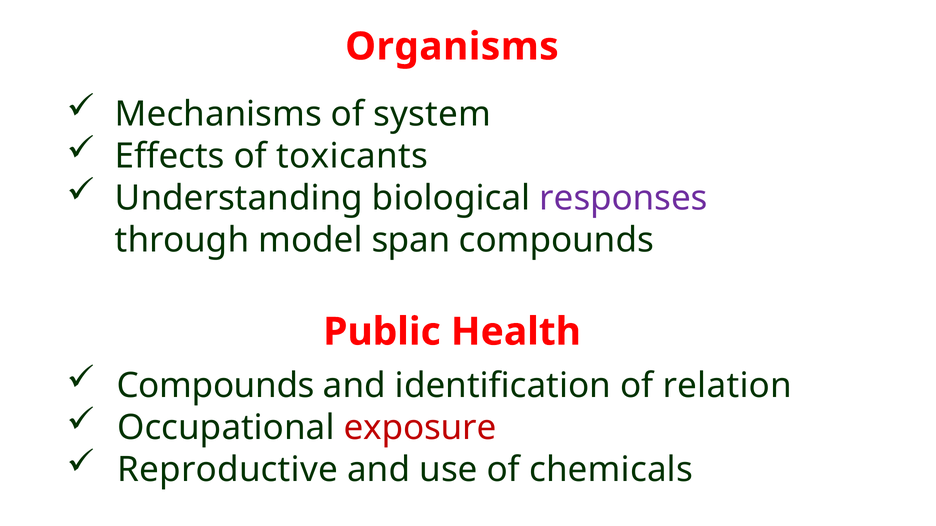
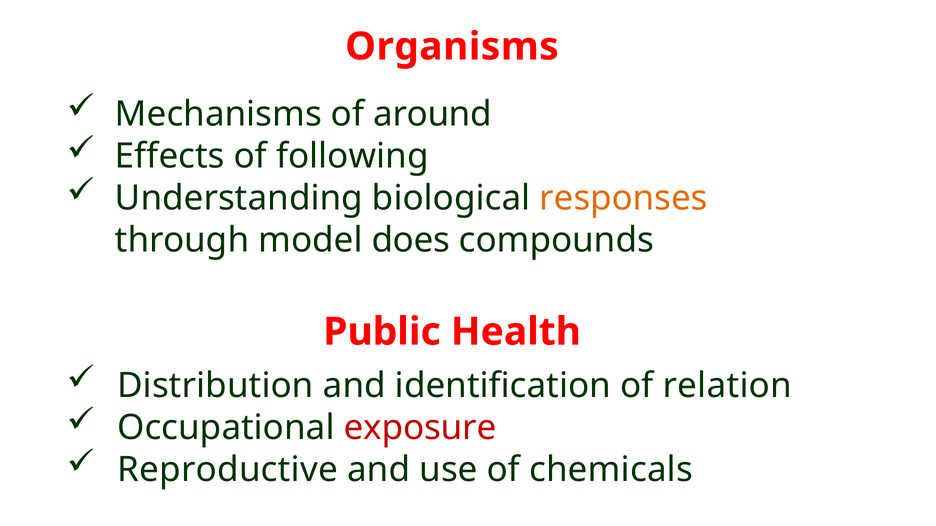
system: system -> around
toxicants: toxicants -> following
responses colour: purple -> orange
span: span -> does
Compounds at (216, 386): Compounds -> Distribution
